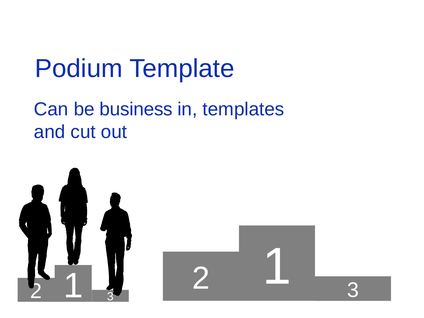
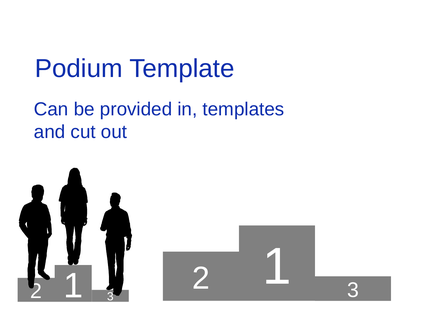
business: business -> provided
